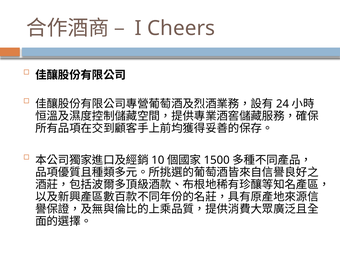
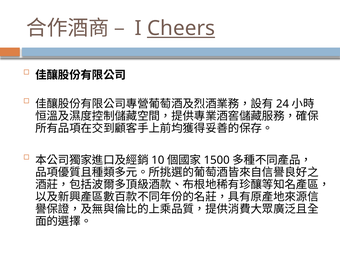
Cheers underline: none -> present
